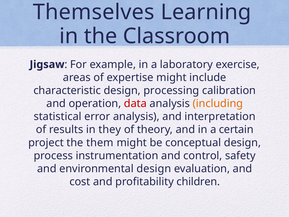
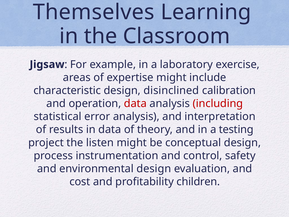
processing: processing -> disinclined
including colour: orange -> red
in they: they -> data
certain: certain -> testing
them: them -> listen
